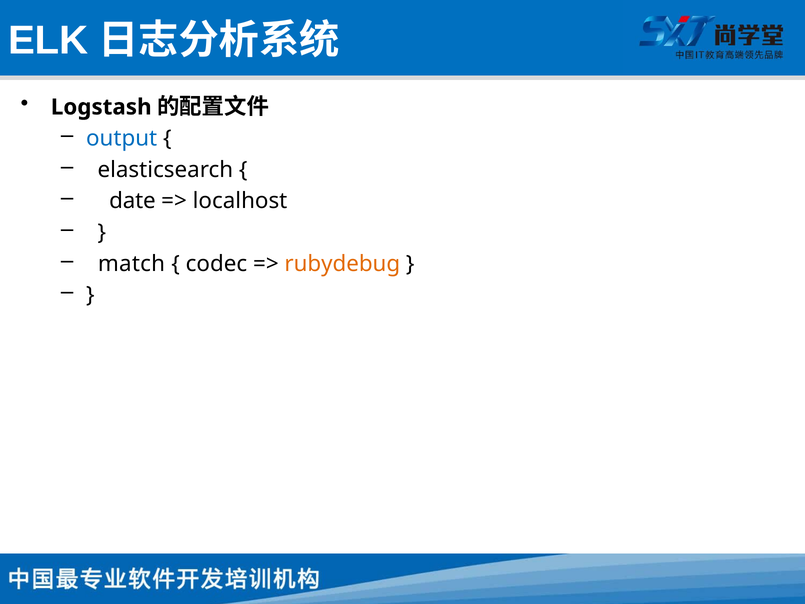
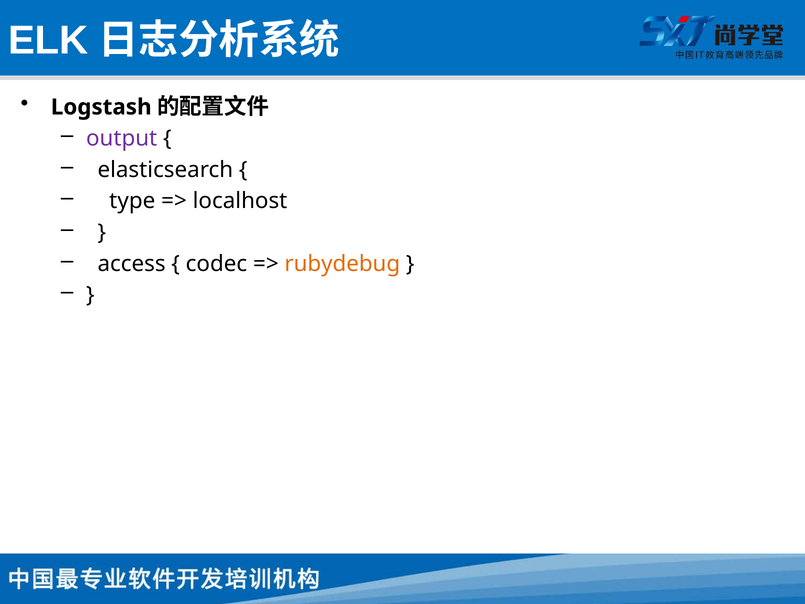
output colour: blue -> purple
date: date -> type
match: match -> access
